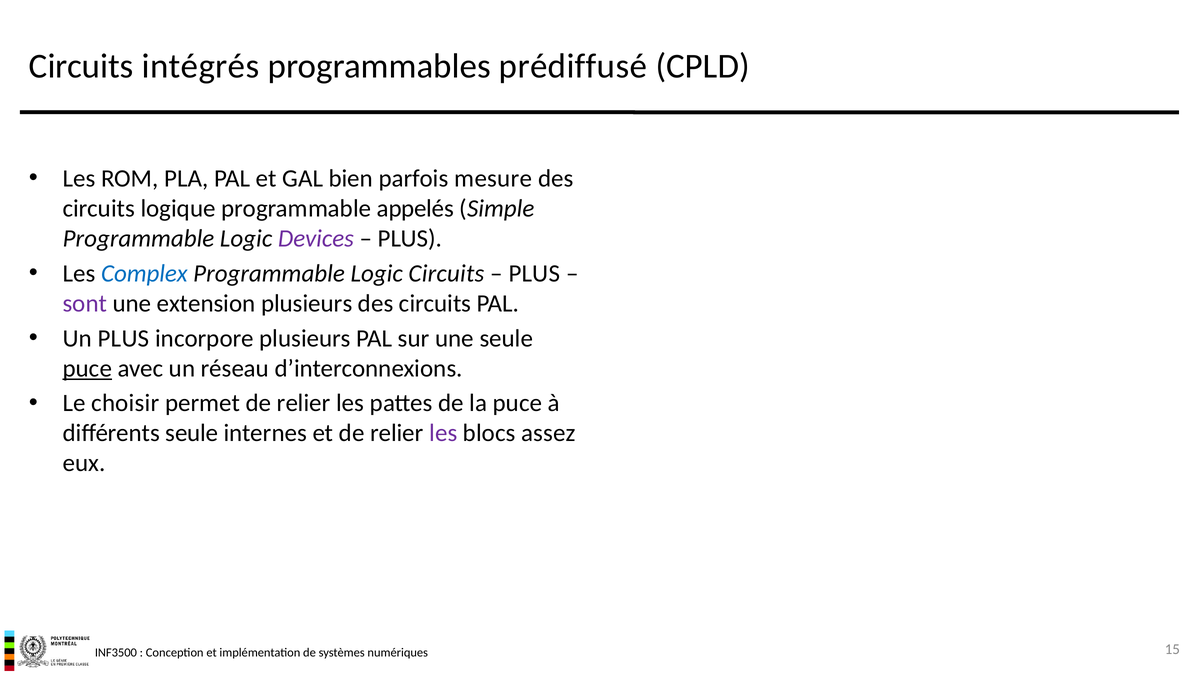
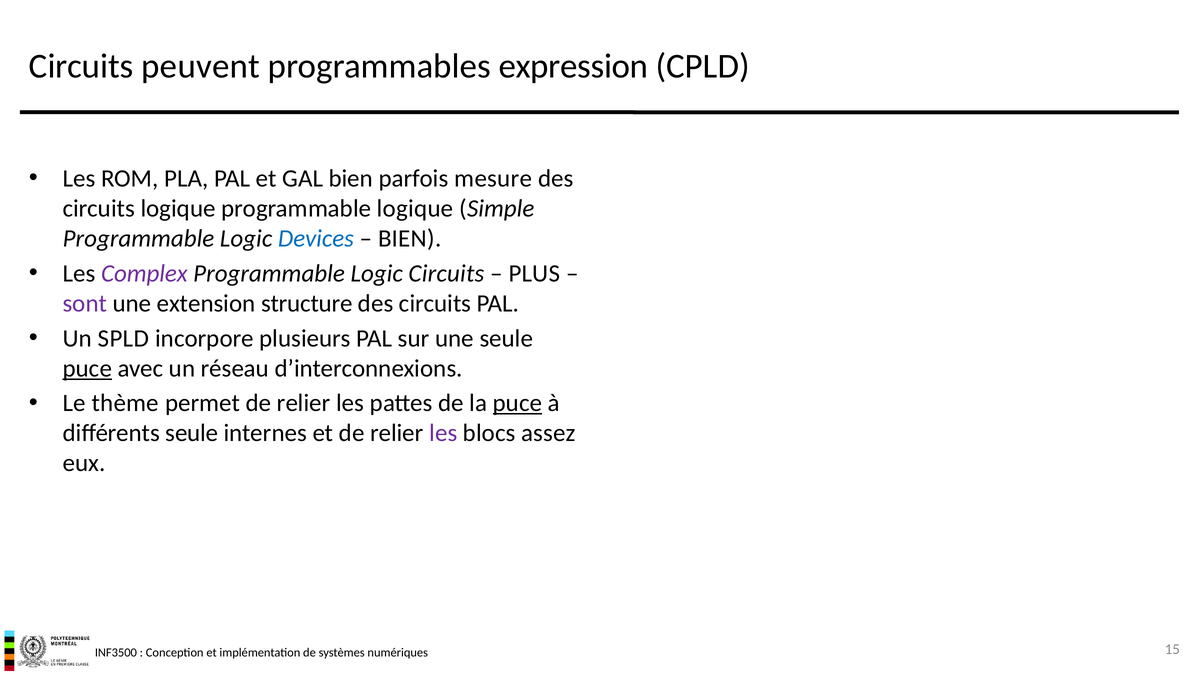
intégrés: intégrés -> peuvent
prédiffusé: prédiffusé -> expression
programmable appelés: appelés -> logique
Devices colour: purple -> blue
PLUS at (410, 239): PLUS -> BIEN
Complex colour: blue -> purple
extension plusieurs: plusieurs -> structure
Un PLUS: PLUS -> SPLD
choisir: choisir -> thème
puce at (517, 403) underline: none -> present
